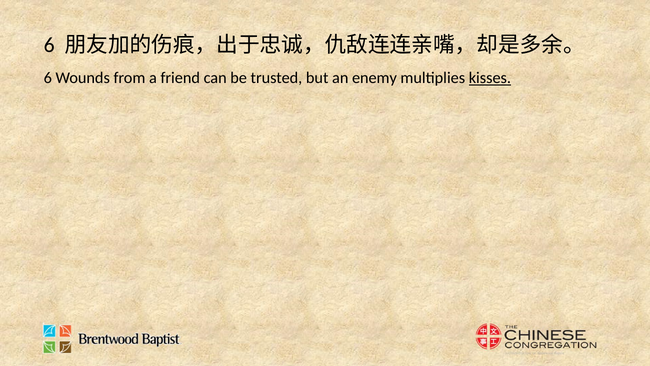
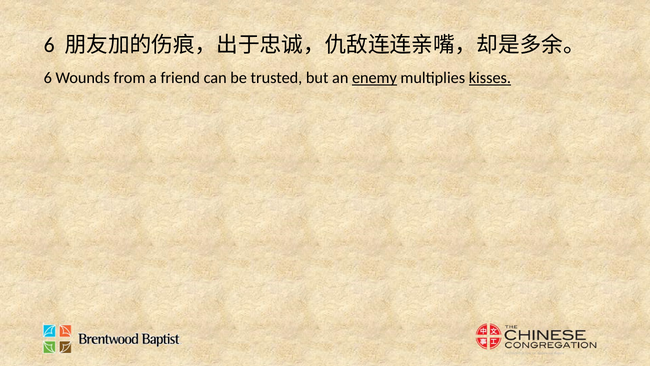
enemy underline: none -> present
